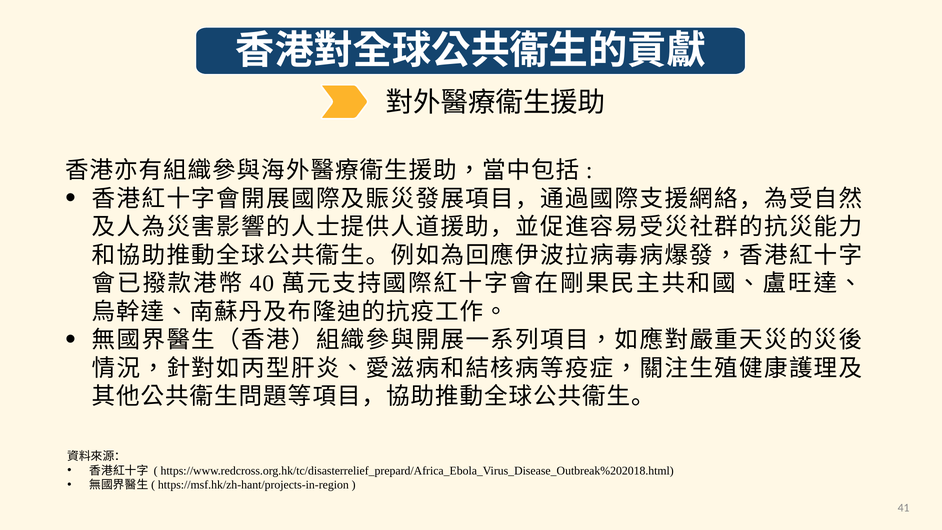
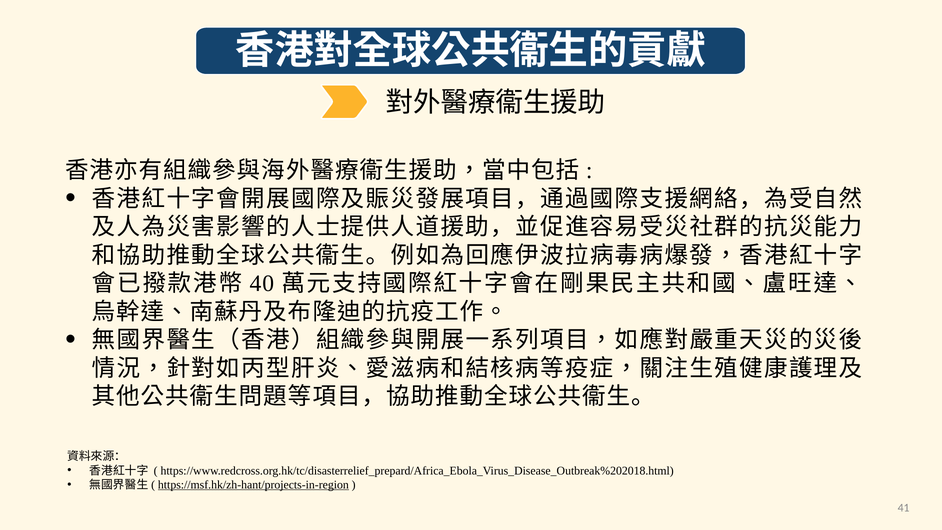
https://msf.hk/zh-hant/projects-in-region underline: none -> present
